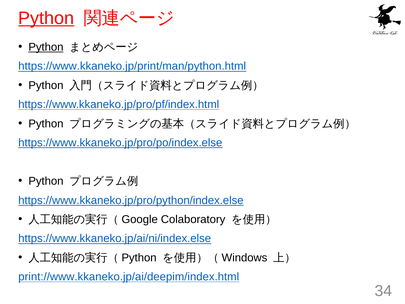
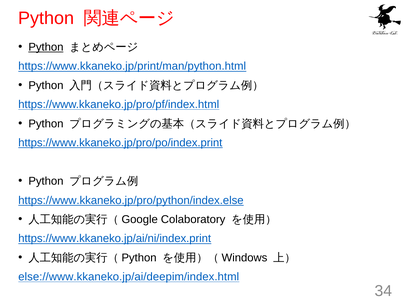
Python at (46, 18) underline: present -> none
https://www.kkaneko.jp/pro/po/index.else: https://www.kkaneko.jp/pro/po/index.else -> https://www.kkaneko.jp/pro/po/index.print
https://www.kkaneko.jp/ai/ni/index.else: https://www.kkaneko.jp/ai/ni/index.else -> https://www.kkaneko.jp/ai/ni/index.print
print://www.kkaneko.jp/ai/deepim/index.html: print://www.kkaneko.jp/ai/deepim/index.html -> else://www.kkaneko.jp/ai/deepim/index.html
